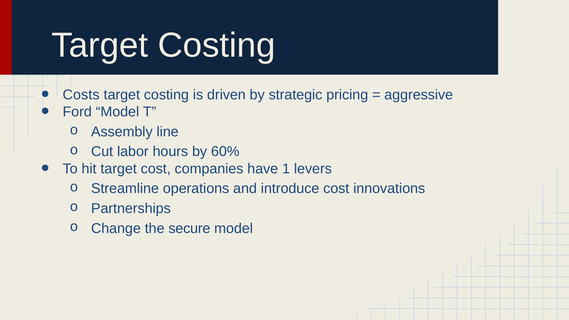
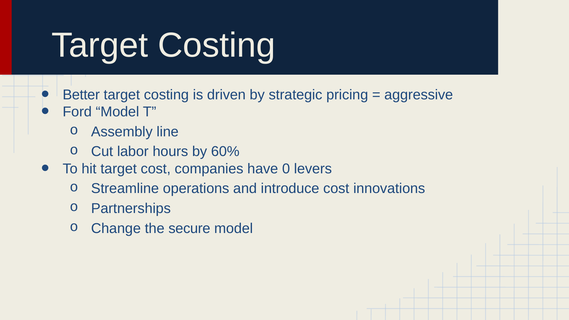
Costs: Costs -> Better
1: 1 -> 0
